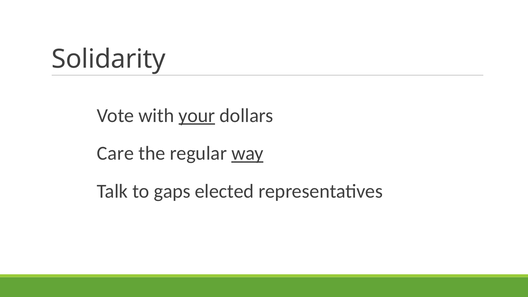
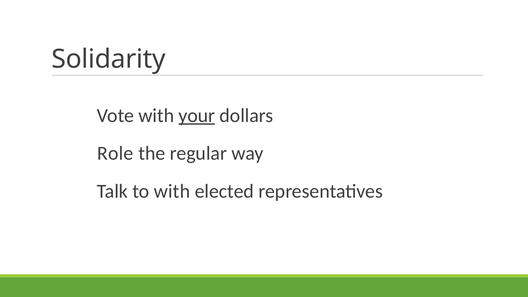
Care: Care -> Role
way underline: present -> none
to gaps: gaps -> with
